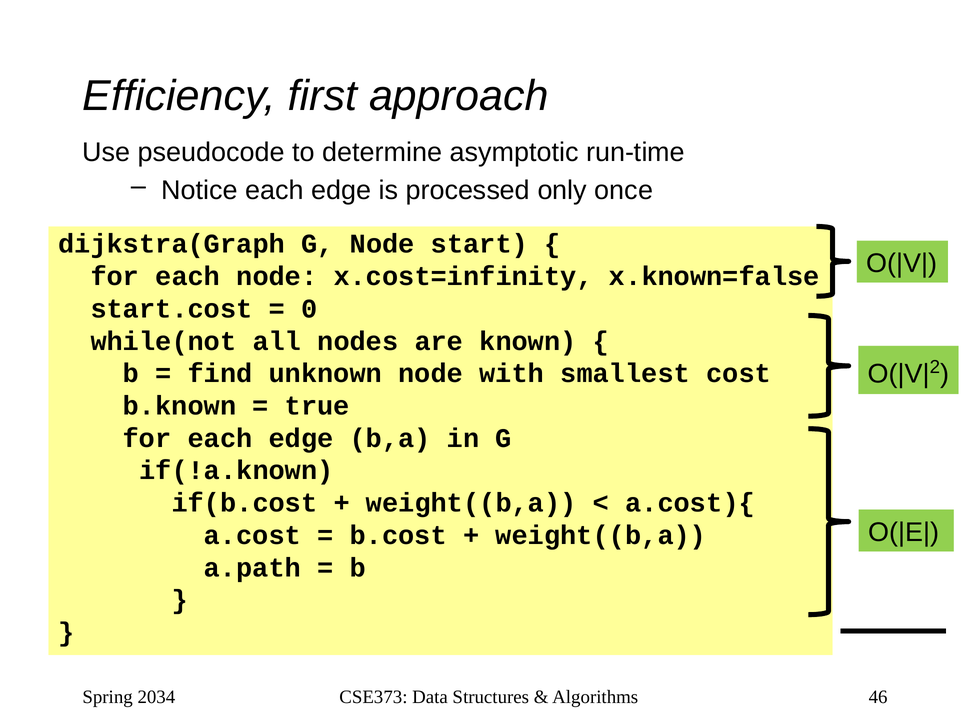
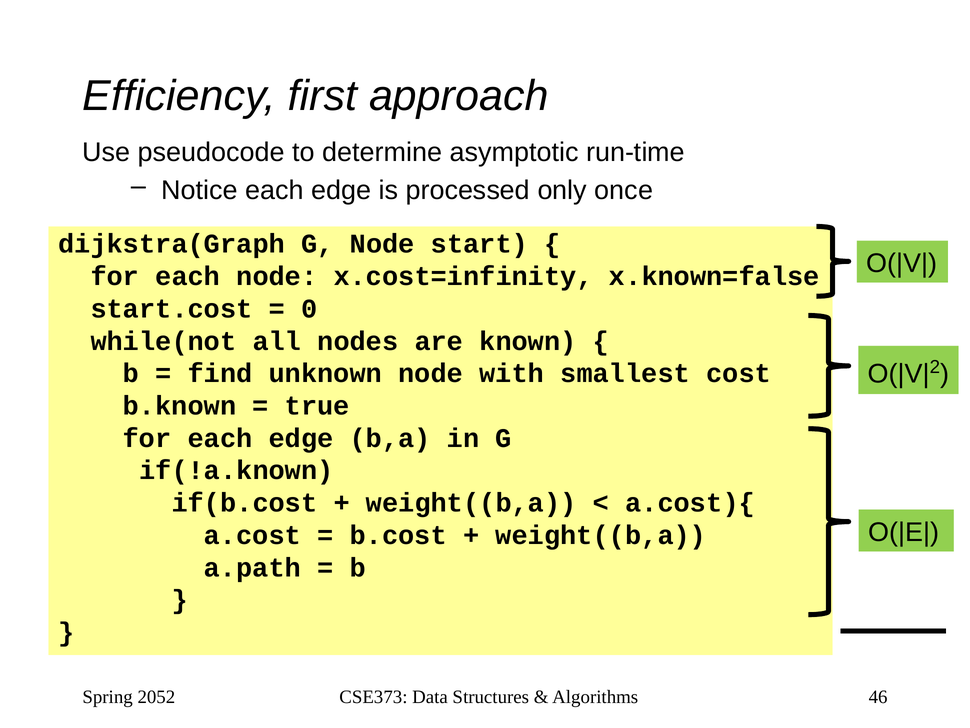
2034: 2034 -> 2052
